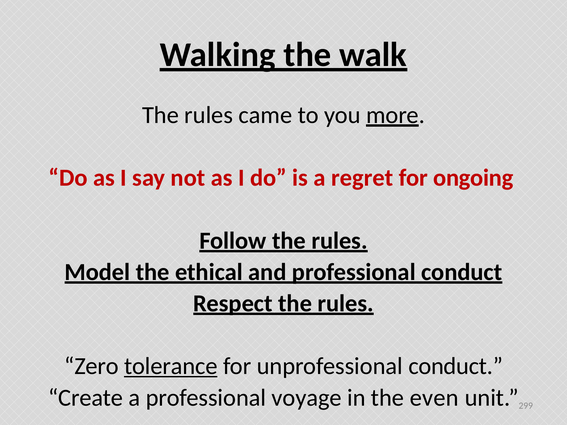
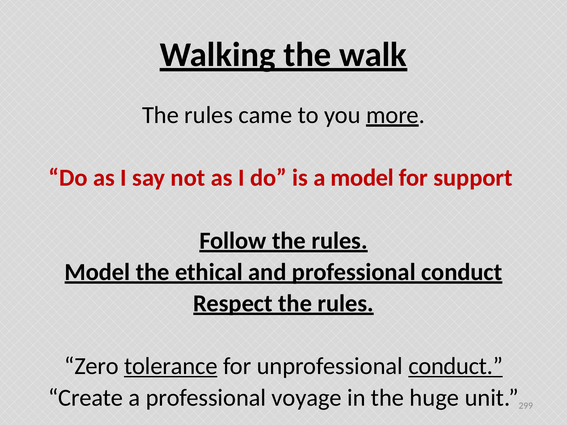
a regret: regret -> model
ongoing: ongoing -> support
conduct at (456, 366) underline: none -> present
even: even -> huge
